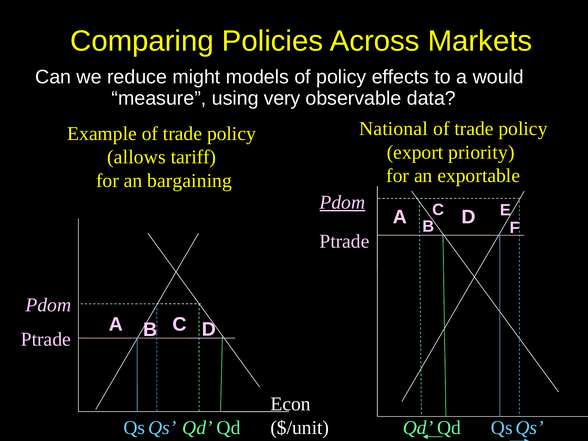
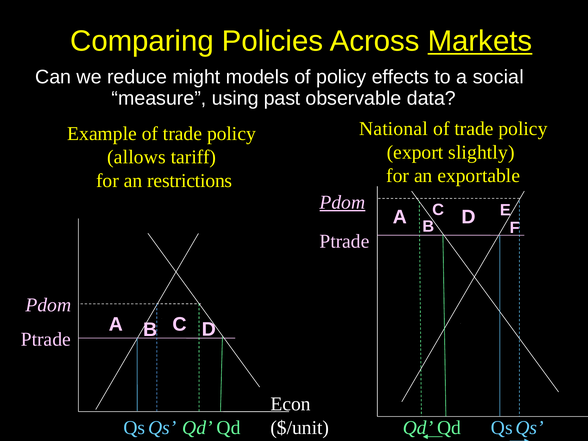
Markets underline: none -> present
would: would -> social
very: very -> past
priority: priority -> slightly
bargaining: bargaining -> restrictions
